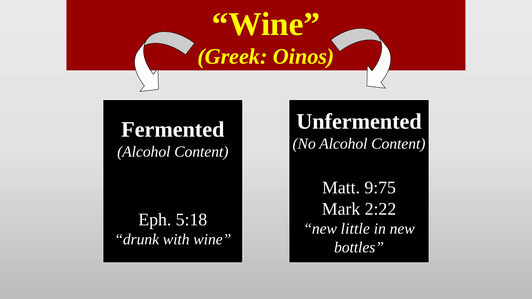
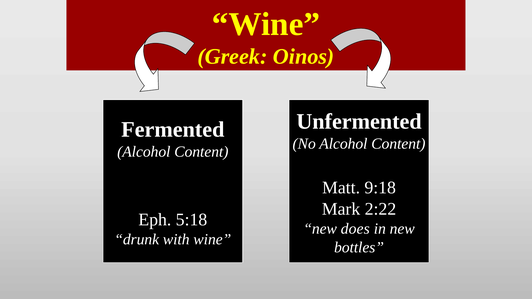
9:75: 9:75 -> 9:18
little: little -> does
